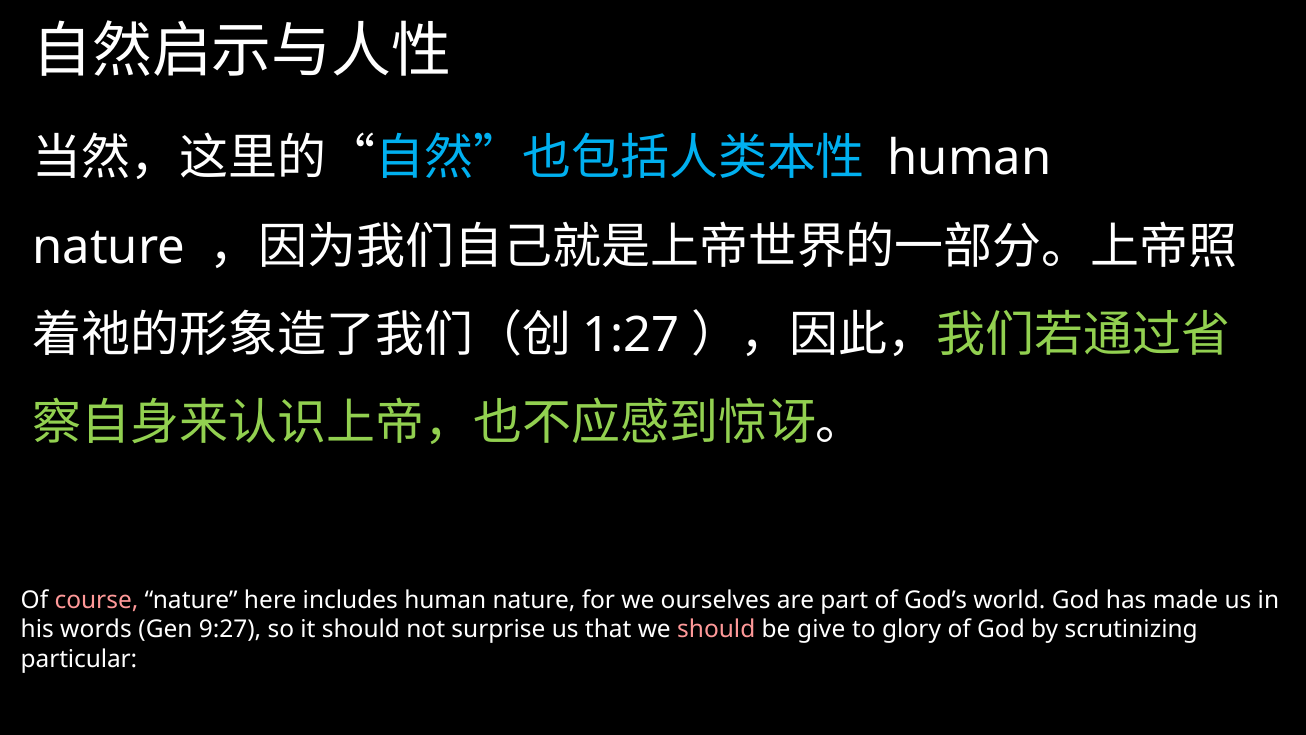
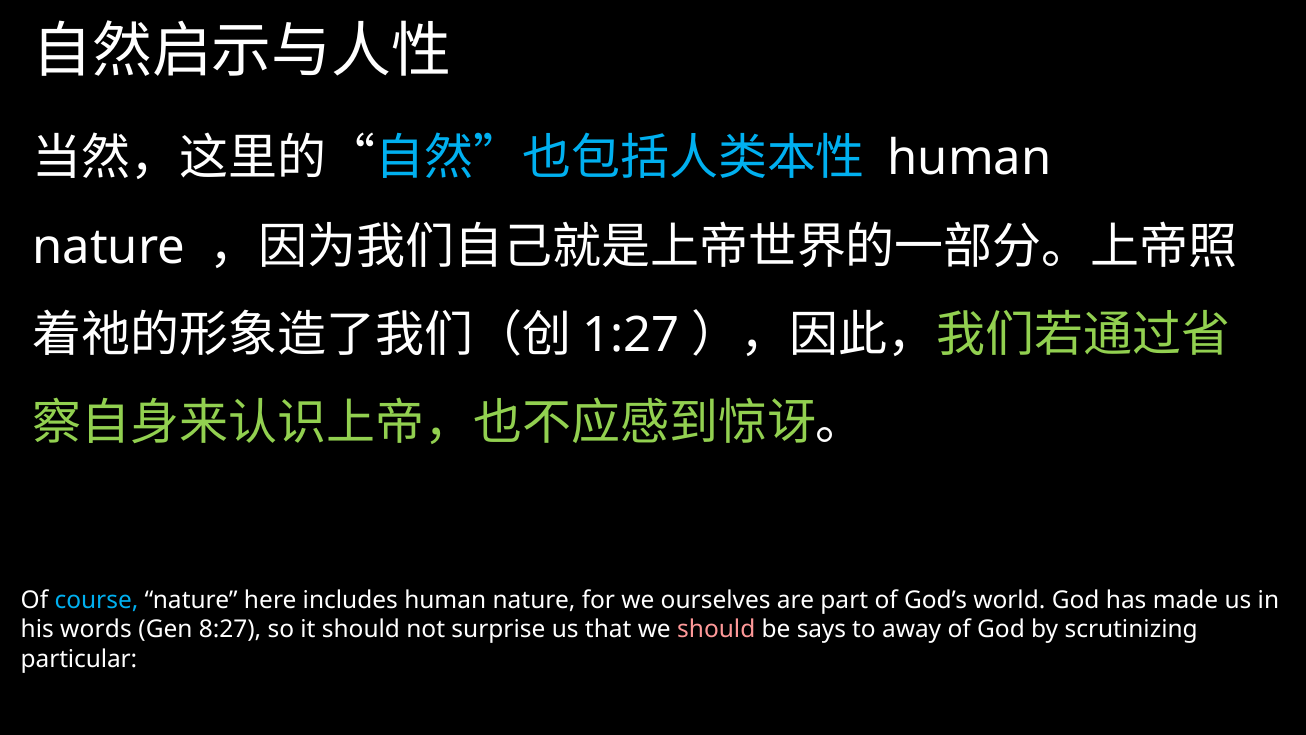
course colour: pink -> light blue
9:27: 9:27 -> 8:27
give: give -> says
glory: glory -> away
